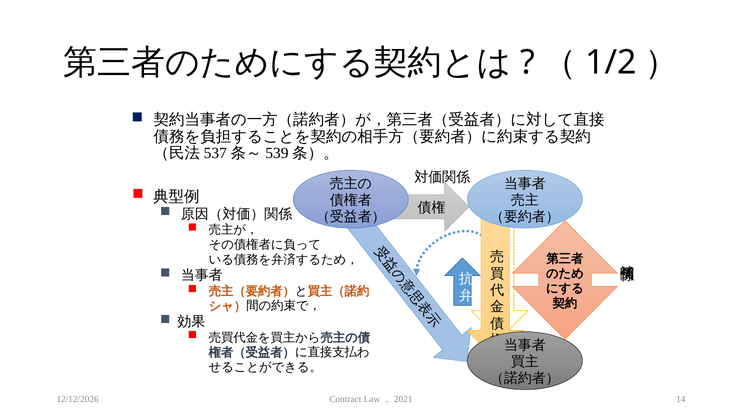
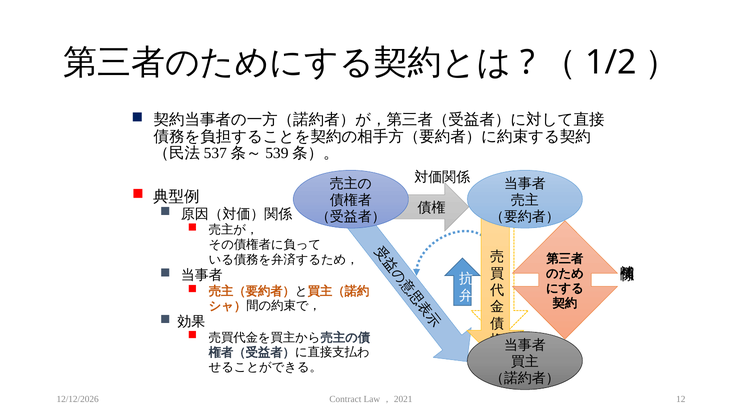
14: 14 -> 12
